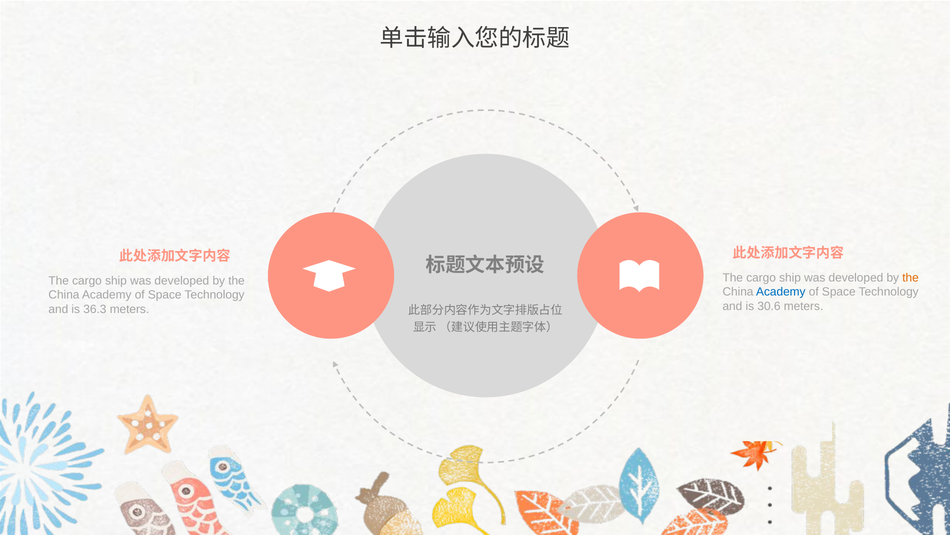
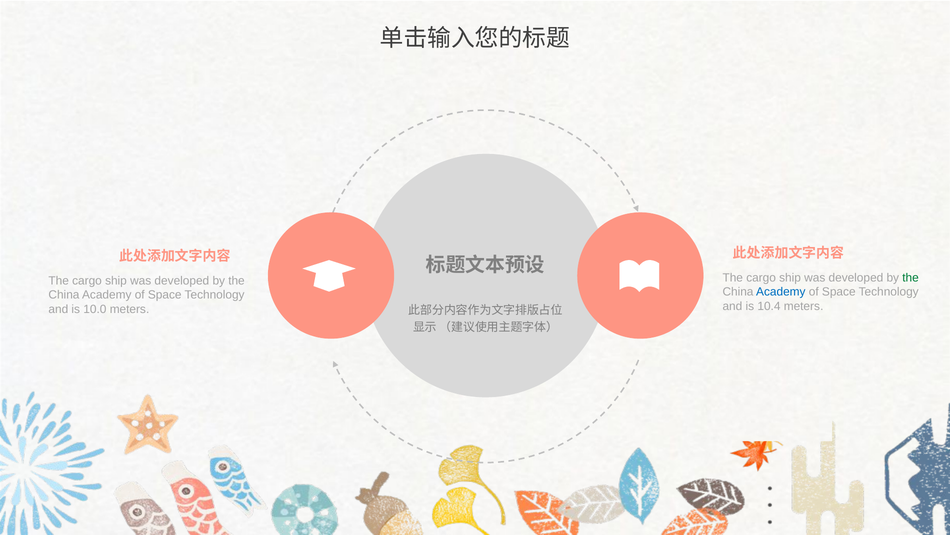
the at (911, 277) colour: orange -> green
30.6: 30.6 -> 10.4
36.3: 36.3 -> 10.0
